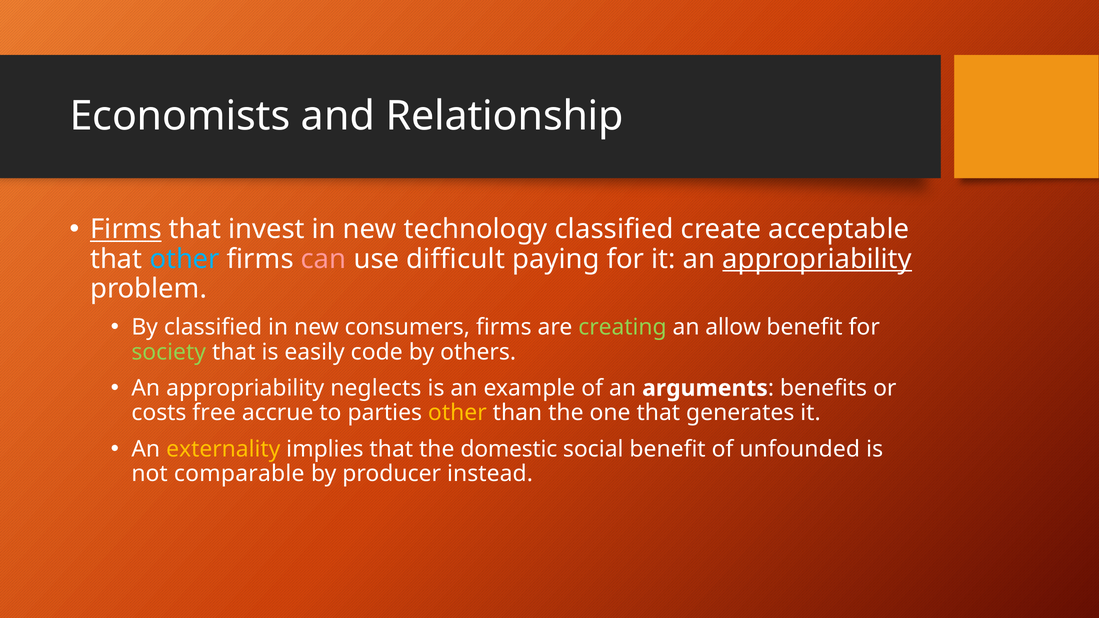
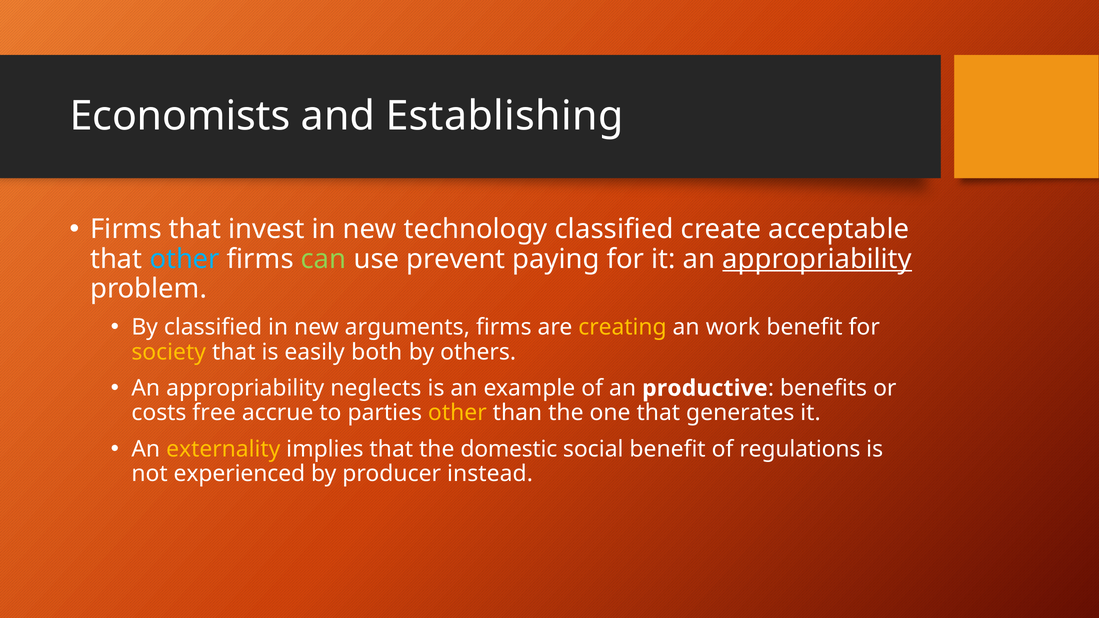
Relationship: Relationship -> Establishing
Firms at (126, 229) underline: present -> none
can colour: pink -> light green
difficult: difficult -> prevent
consumers: consumers -> arguments
creating colour: light green -> yellow
allow: allow -> work
society colour: light green -> yellow
code: code -> both
arguments: arguments -> productive
unfounded: unfounded -> regulations
comparable: comparable -> experienced
